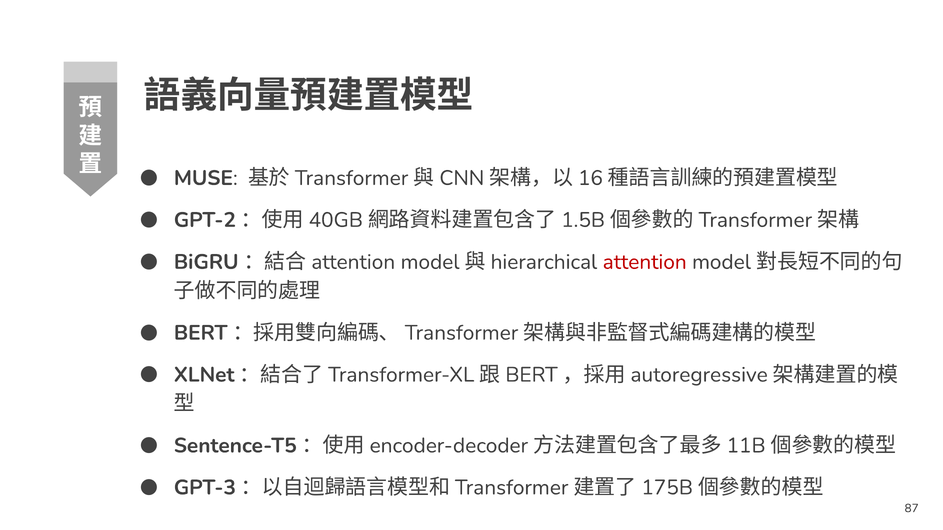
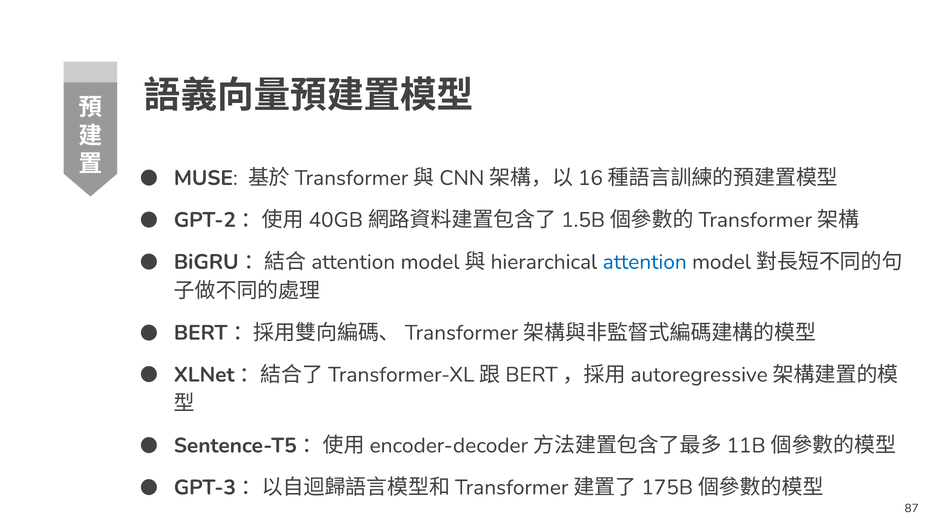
attention colour: red -> blue
